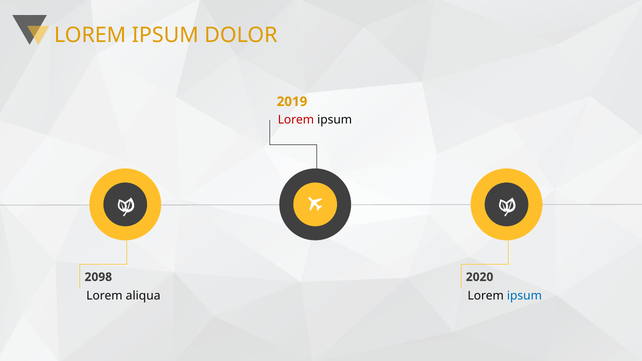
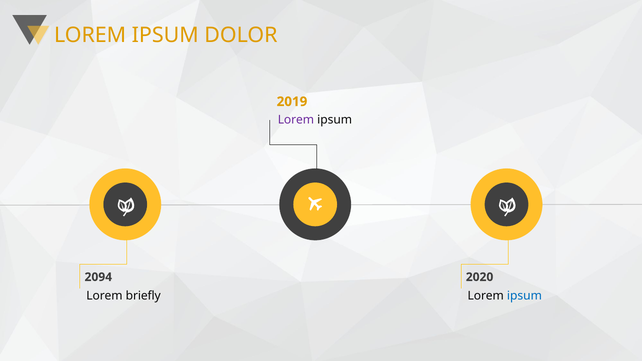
Lorem at (296, 120) colour: red -> purple
2098: 2098 -> 2094
aliqua: aliqua -> briefly
